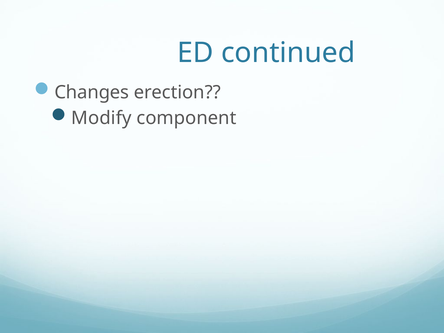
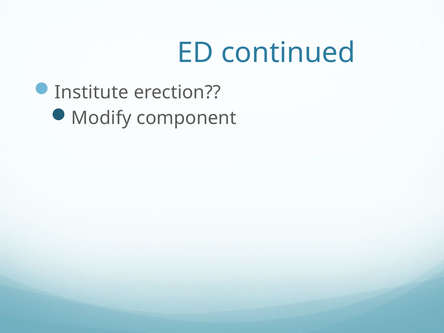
Changes: Changes -> Institute
